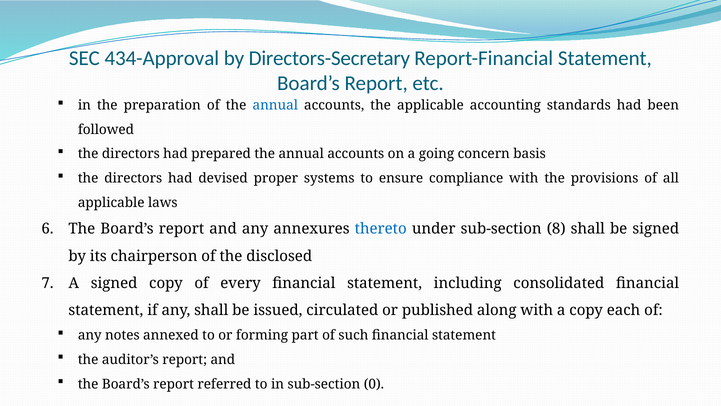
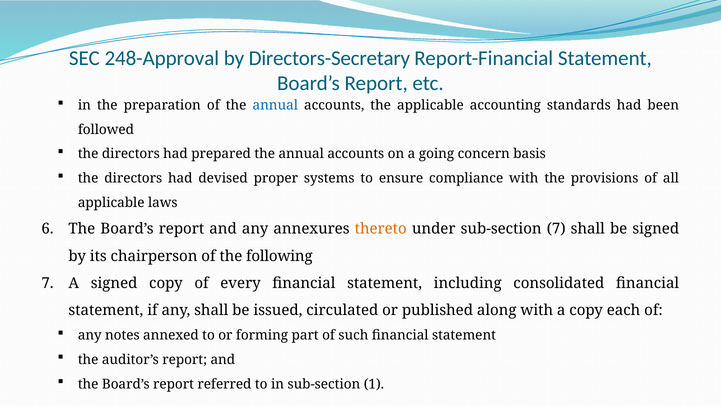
434-Approval: 434-Approval -> 248-Approval
thereto colour: blue -> orange
sub-section 8: 8 -> 7
disclosed: disclosed -> following
0: 0 -> 1
